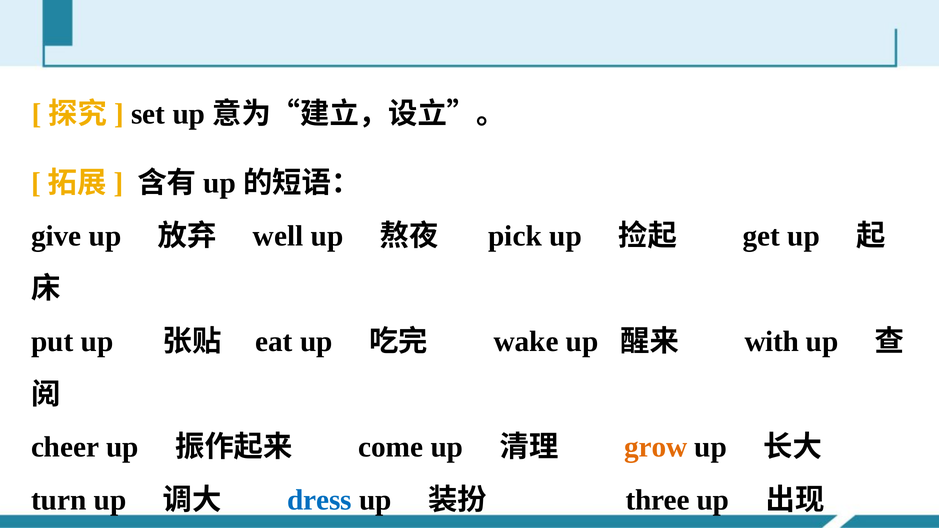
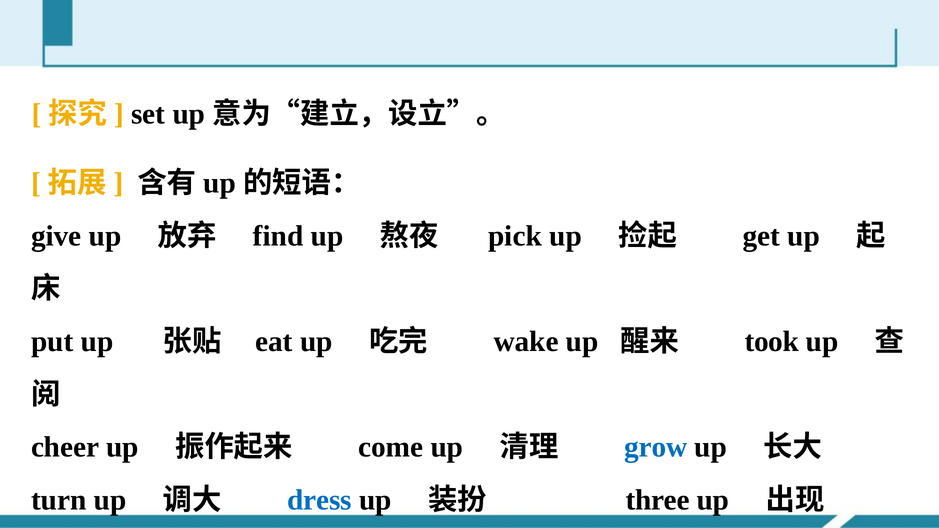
well: well -> find
with: with -> took
grow colour: orange -> blue
